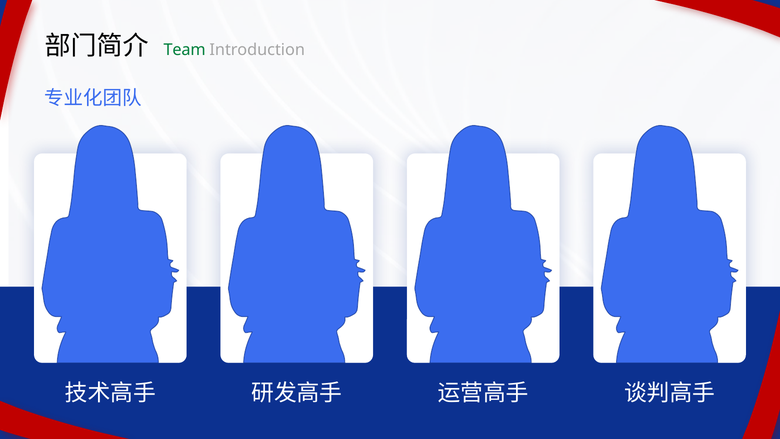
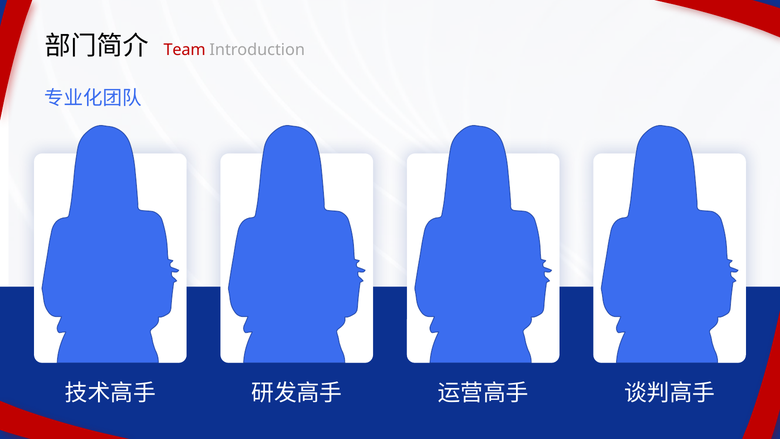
Team colour: green -> red
